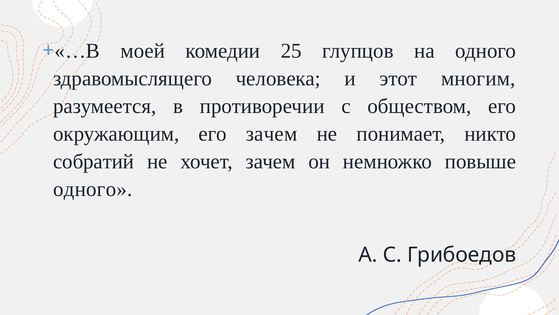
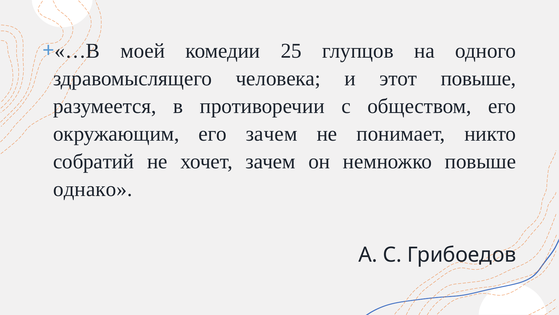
этот многим: многим -> повыше
одного at (93, 189): одного -> однако
